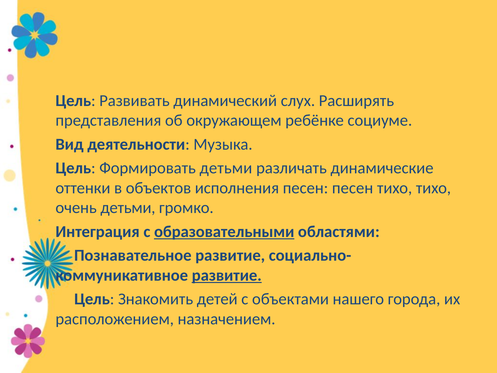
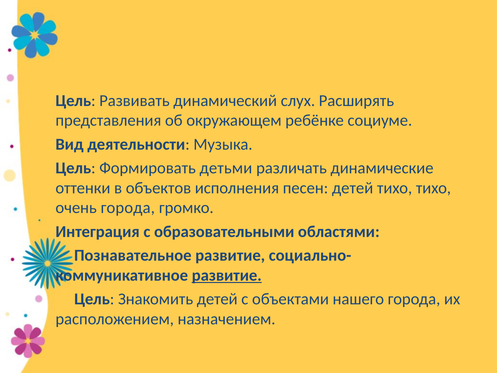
песен песен: песен -> детей
очень детьми: детьми -> города
образовательными underline: present -> none
